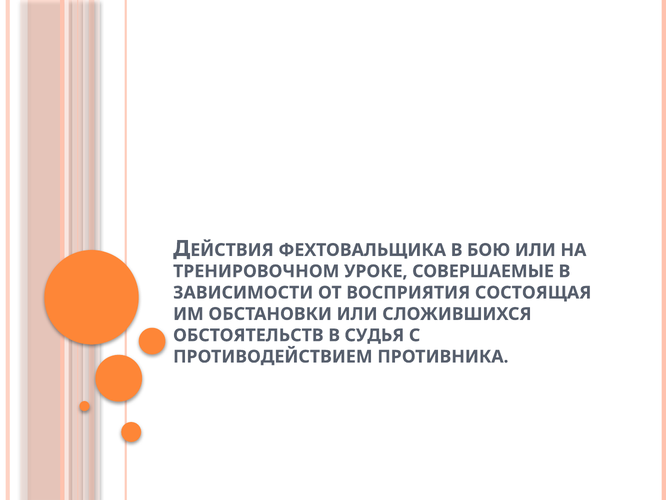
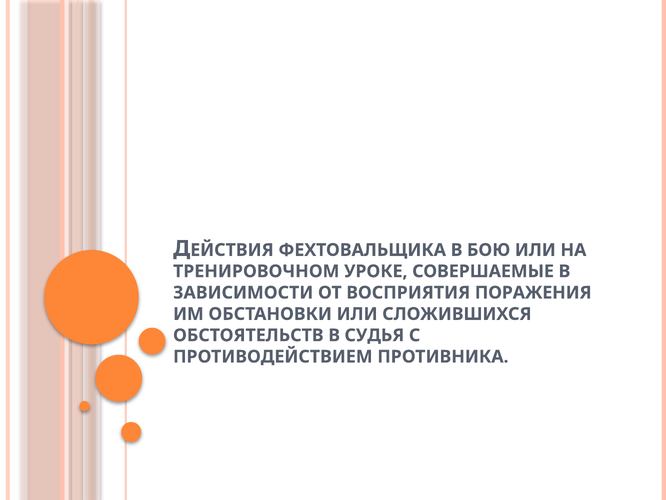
СОСТОЯЩАЯ: СОСТОЯЩАЯ -> ПОРАЖЕНИЯ
